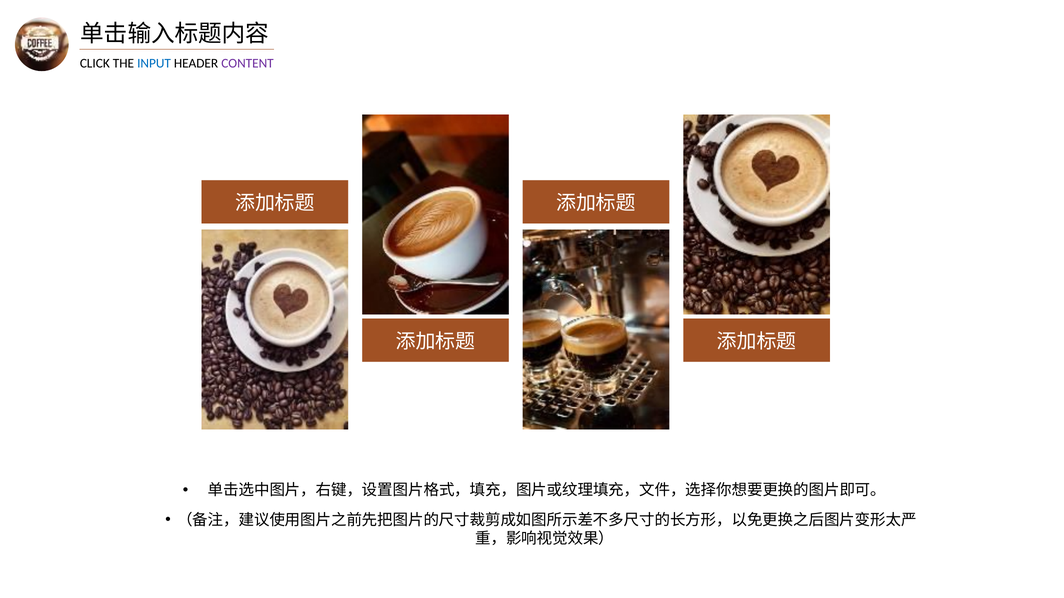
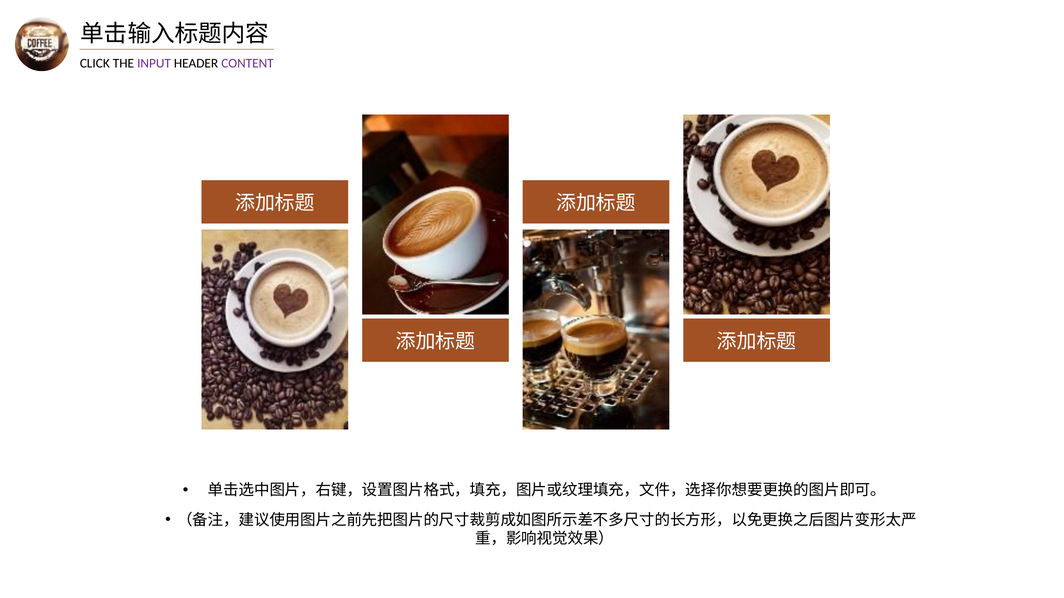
INPUT colour: blue -> purple
